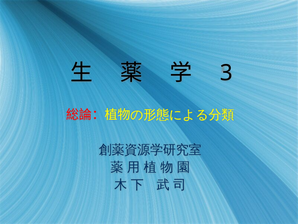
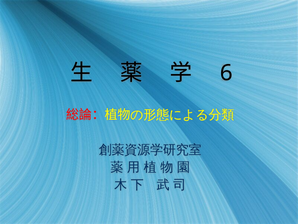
3: 3 -> 6
